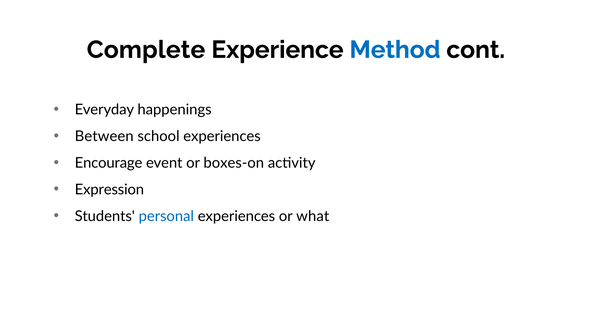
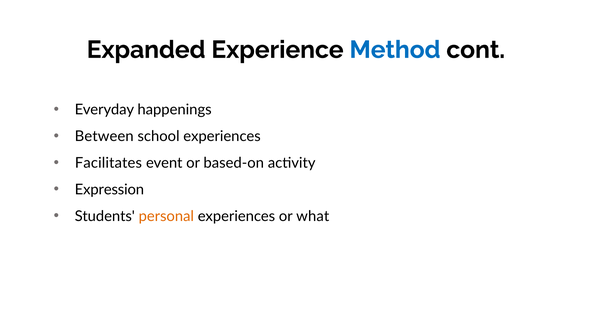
Complete: Complete -> Expanded
Encourage: Encourage -> Facilitates
boxes-on: boxes-on -> based-on
personal colour: blue -> orange
